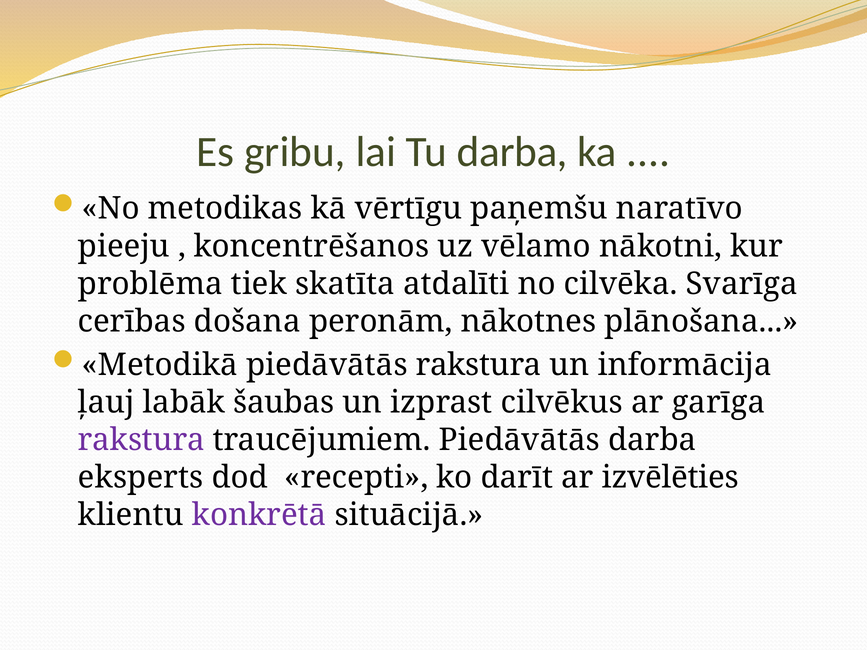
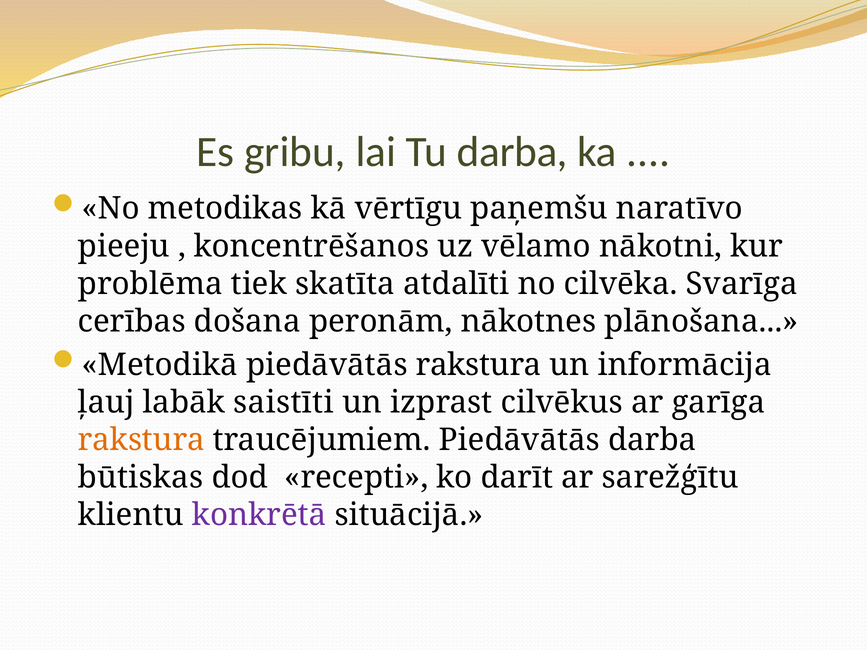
šaubas: šaubas -> saistīti
rakstura at (141, 440) colour: purple -> orange
eksperts: eksperts -> būtiskas
izvēlēties: izvēlēties -> sarežģītu
